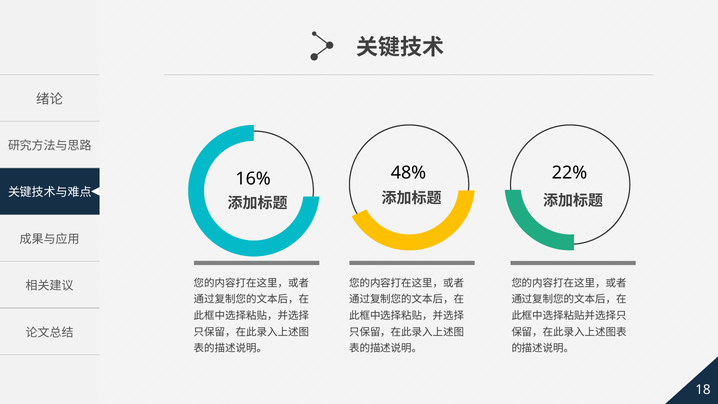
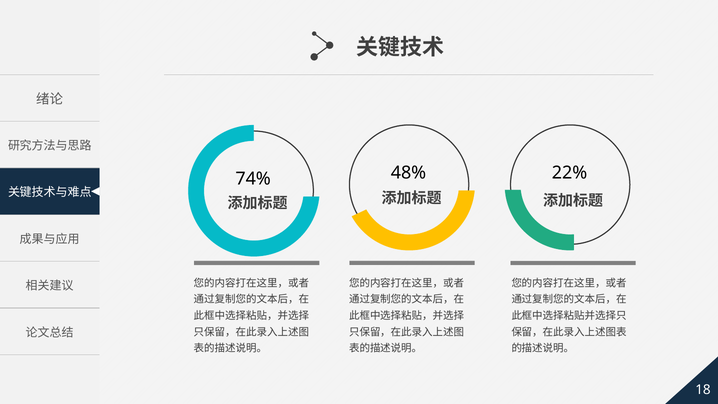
16%: 16% -> 74%
